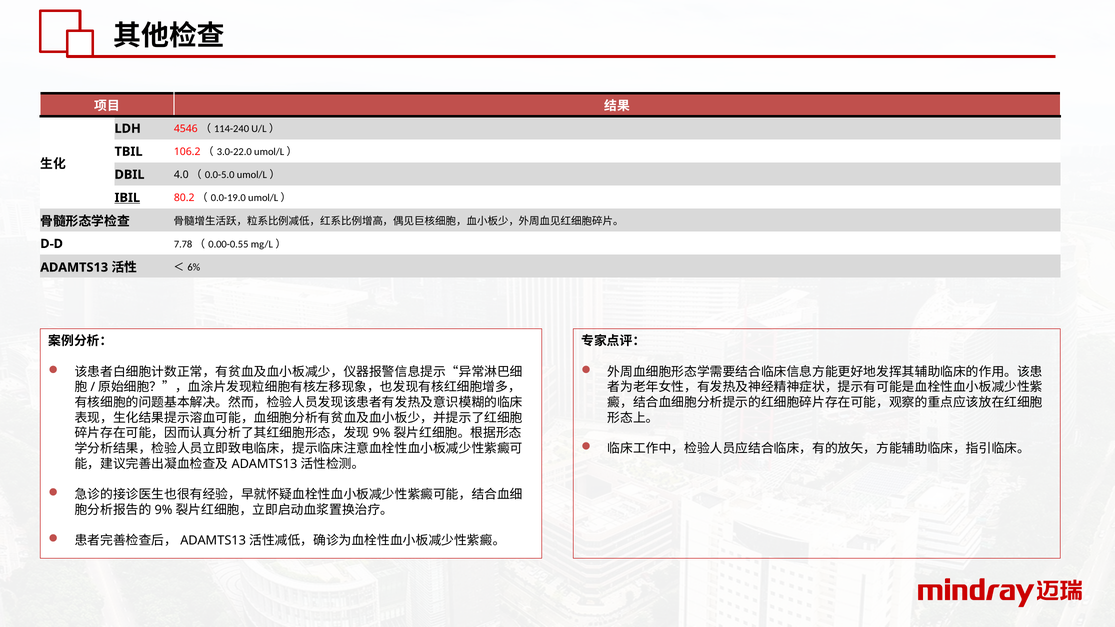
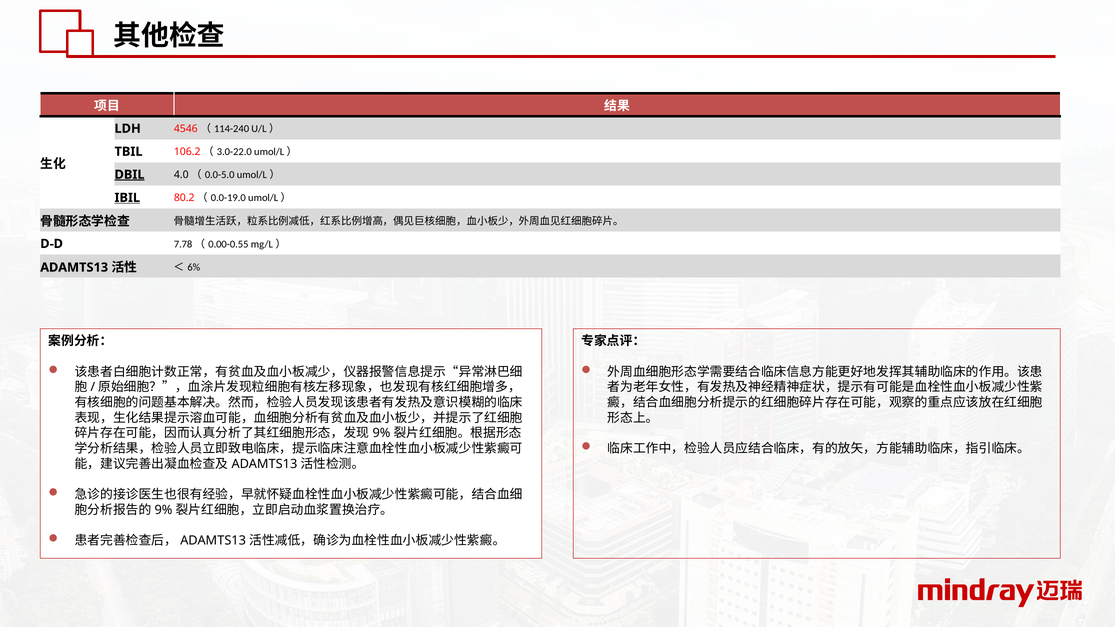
DBIL underline: none -> present
